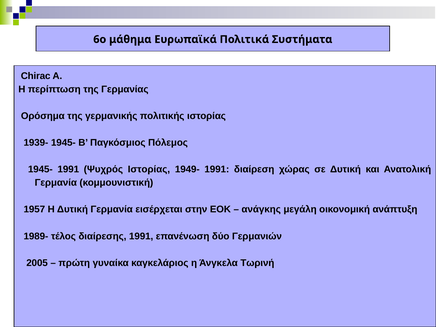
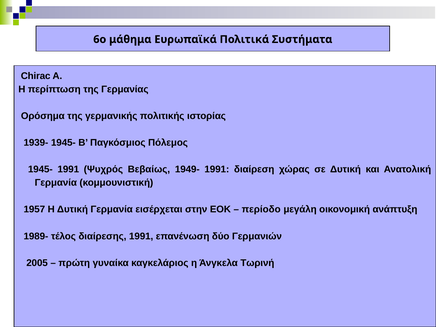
Ψυχρός Ιστορίας: Ιστορίας -> Βεβαίως
ανάγκης: ανάγκης -> περίοδο
